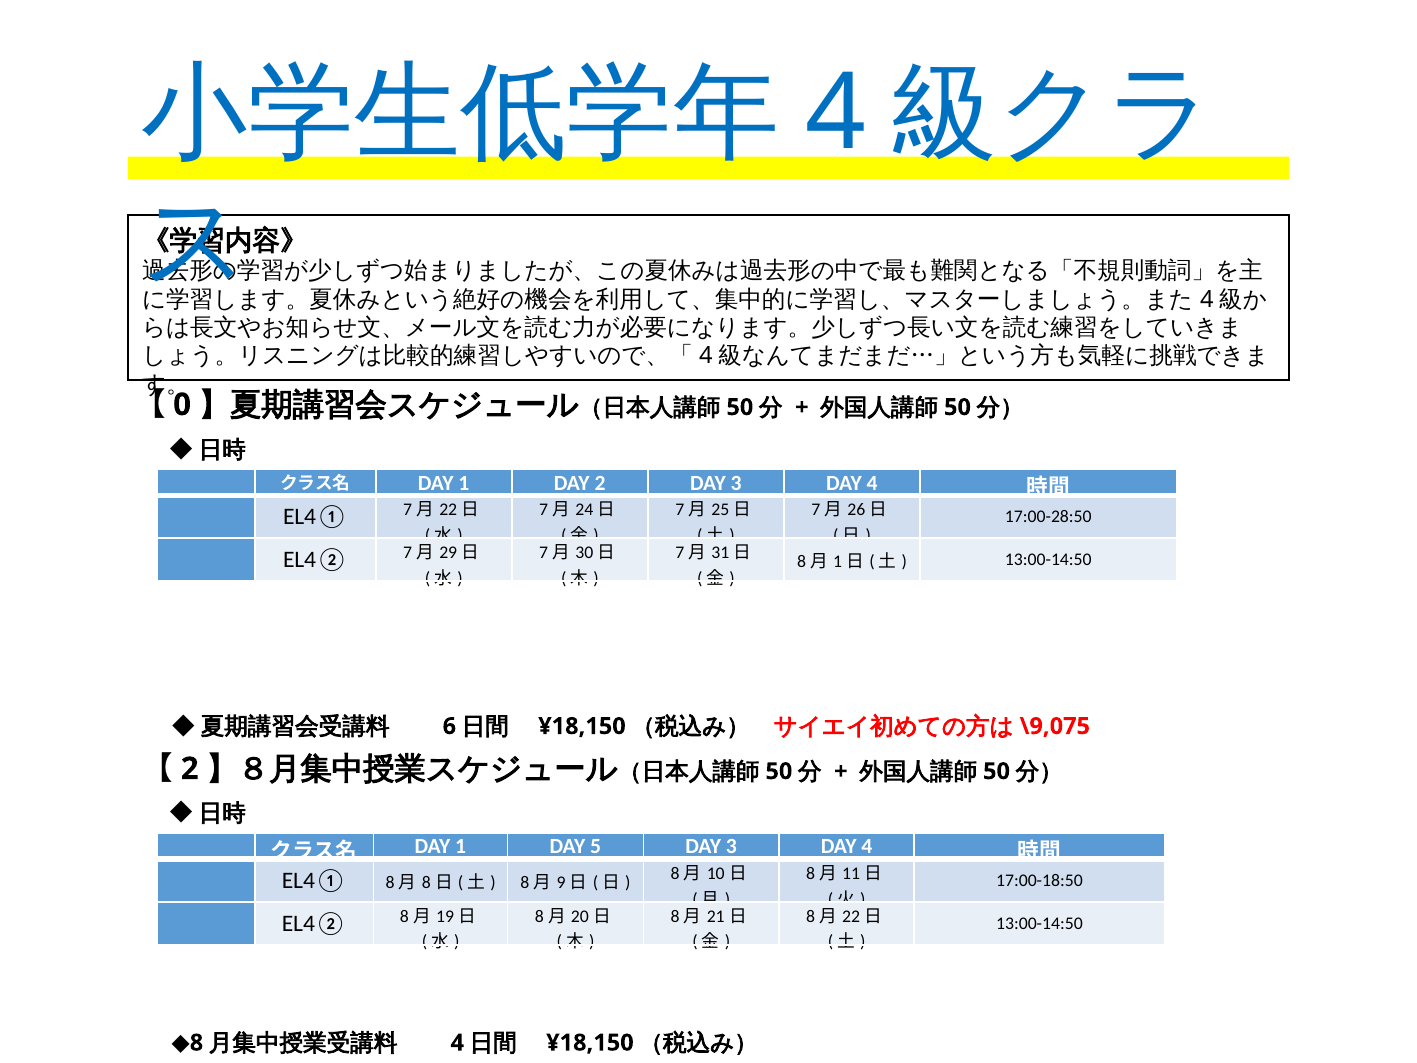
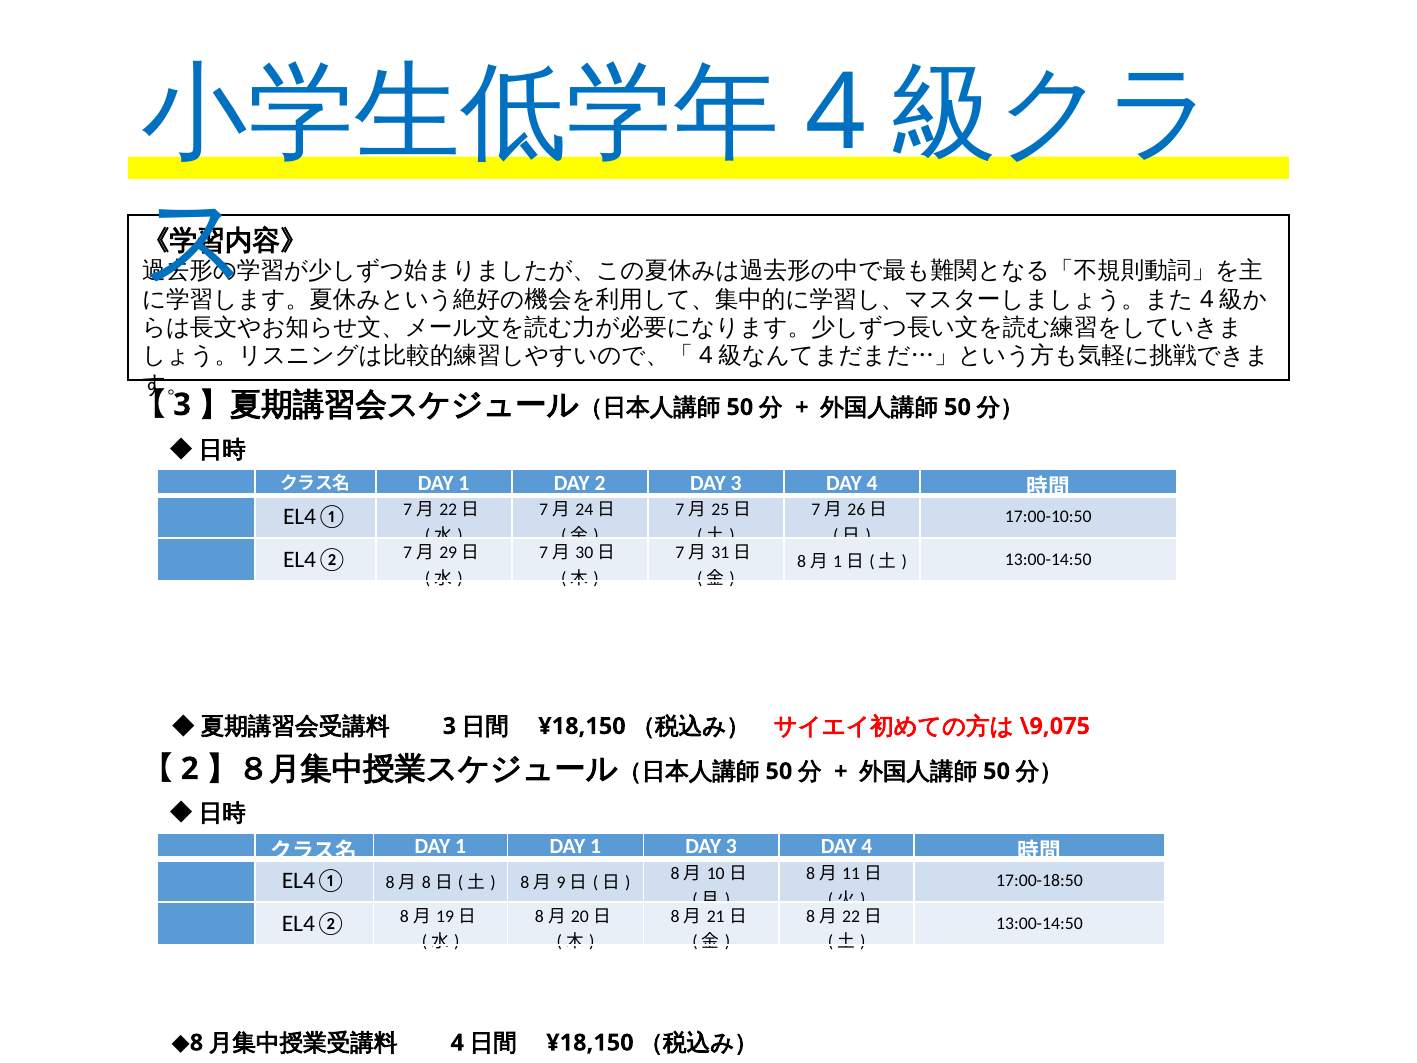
0 at (182, 405): 0 -> 3
17:00-28:50: 17:00-28:50 -> 17:00-10:50
6 at (449, 726): 6 -> 3
1 DAY 5: 5 -> 1
